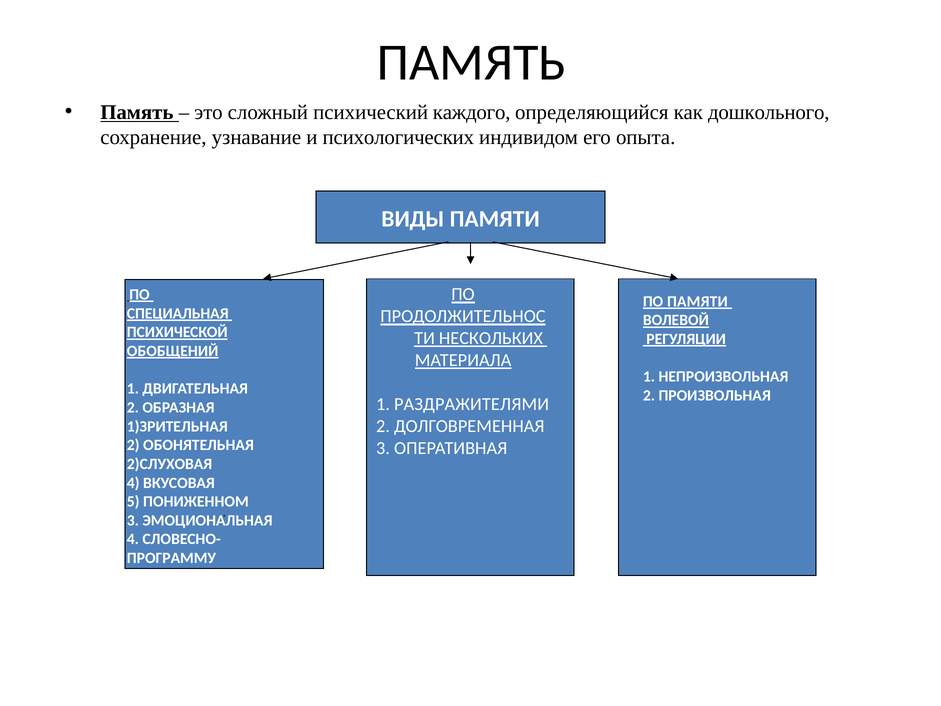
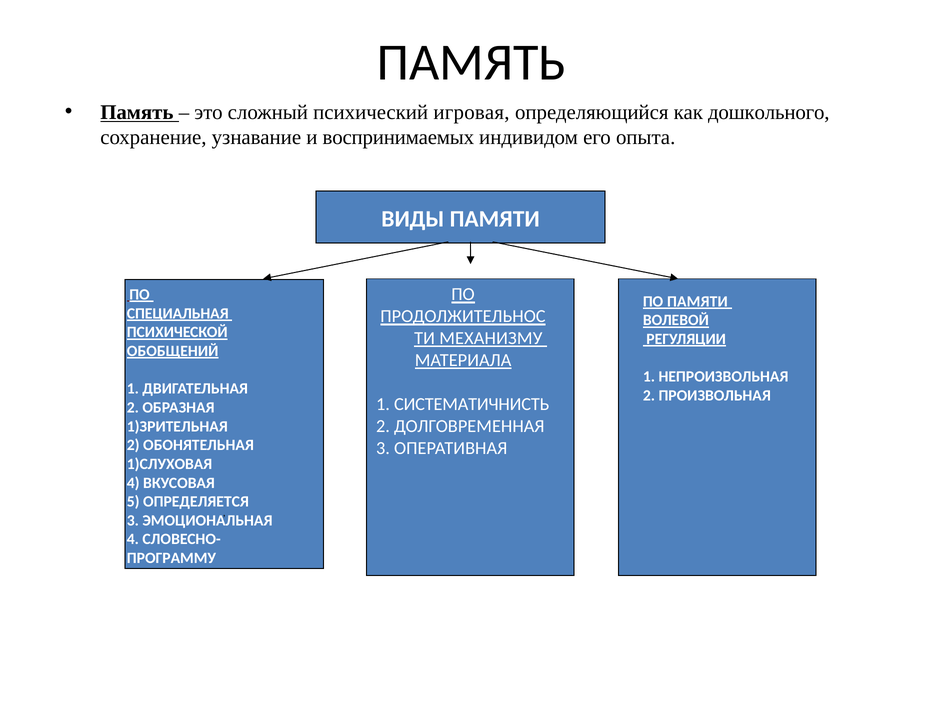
каждого: каждого -> игровая
психологических: психологических -> воспринимаемых
НЕСКОЛЬКИХ: НЕСКОЛЬКИХ -> МЕХАНИЗМУ
РАЗДРАЖИТЕЛЯМИ: РАЗДРАЖИТЕЛЯМИ -> СИСТЕМАТИЧНИСТЬ
2)СЛУХОВАЯ: 2)СЛУХОВАЯ -> 1)СЛУХОВАЯ
ПОНИЖЕННОМ: ПОНИЖЕННОМ -> ОПРЕДЕЛЯЕТСЯ
